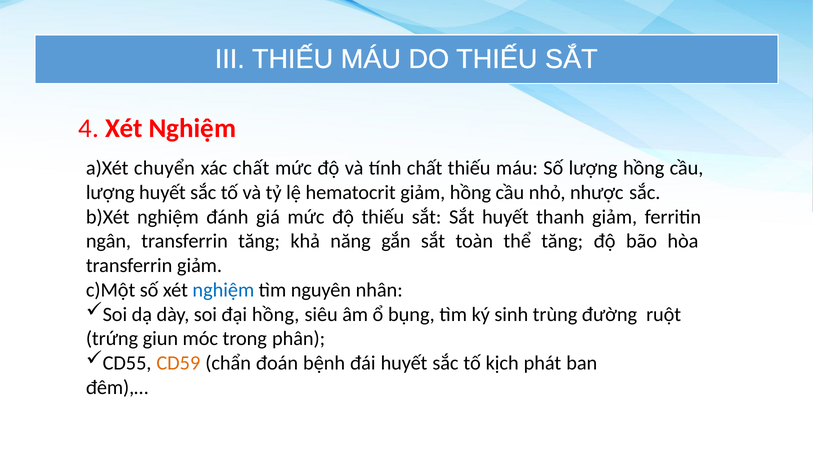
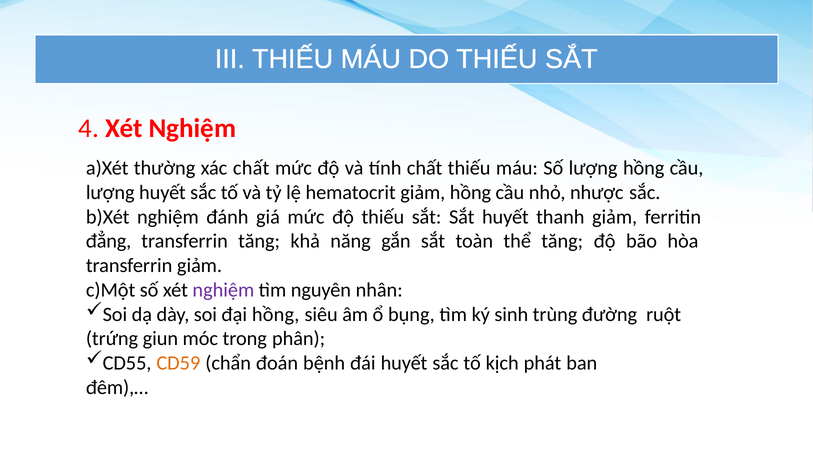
chuyển: chuyển -> thường
ngân: ngân -> đẳng
nghiệm at (223, 290) colour: blue -> purple
